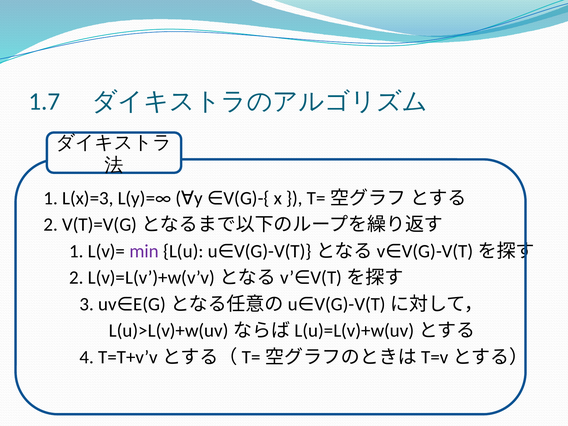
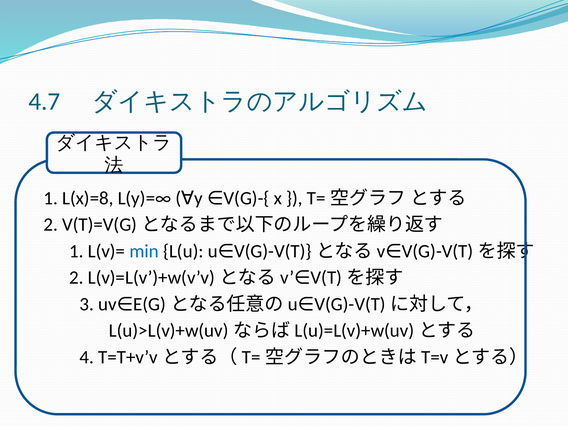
1.7: 1.7 -> 4.7
L(x)=3: L(x)=3 -> L(x)=8
min colour: purple -> blue
